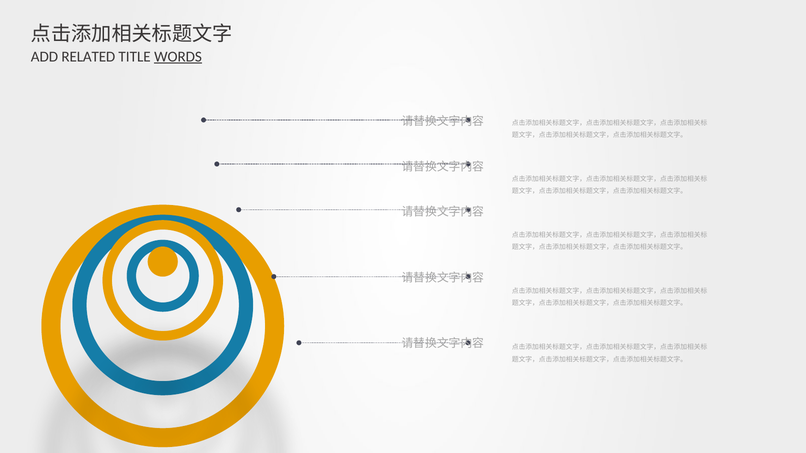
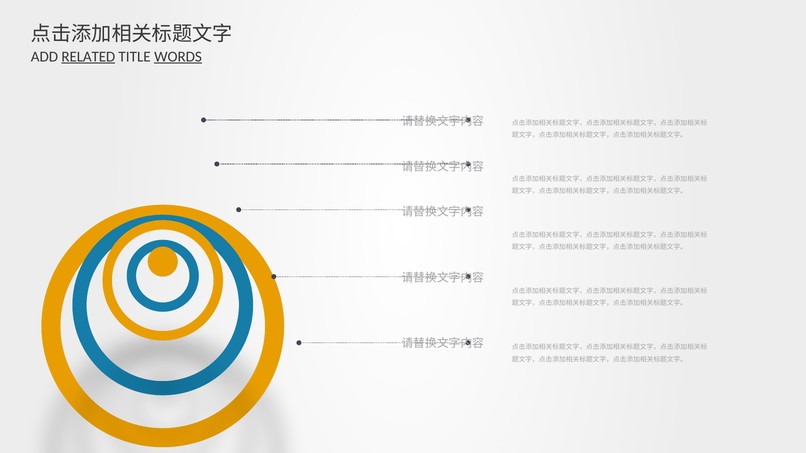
RELATED underline: none -> present
